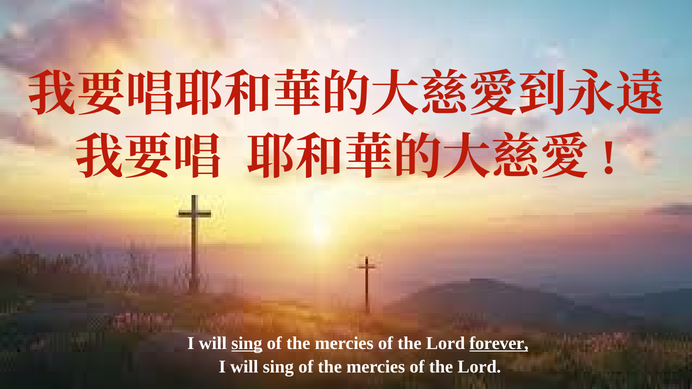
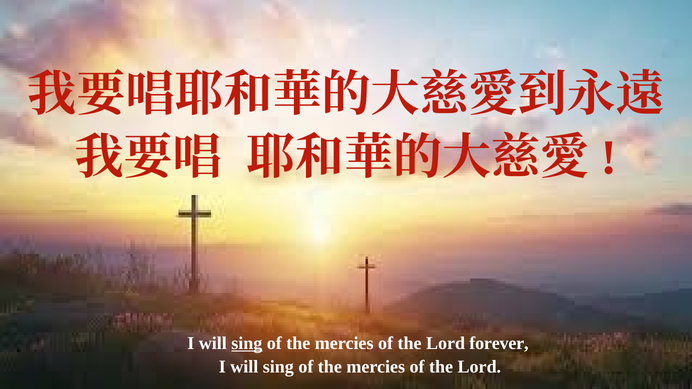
forever underline: present -> none
